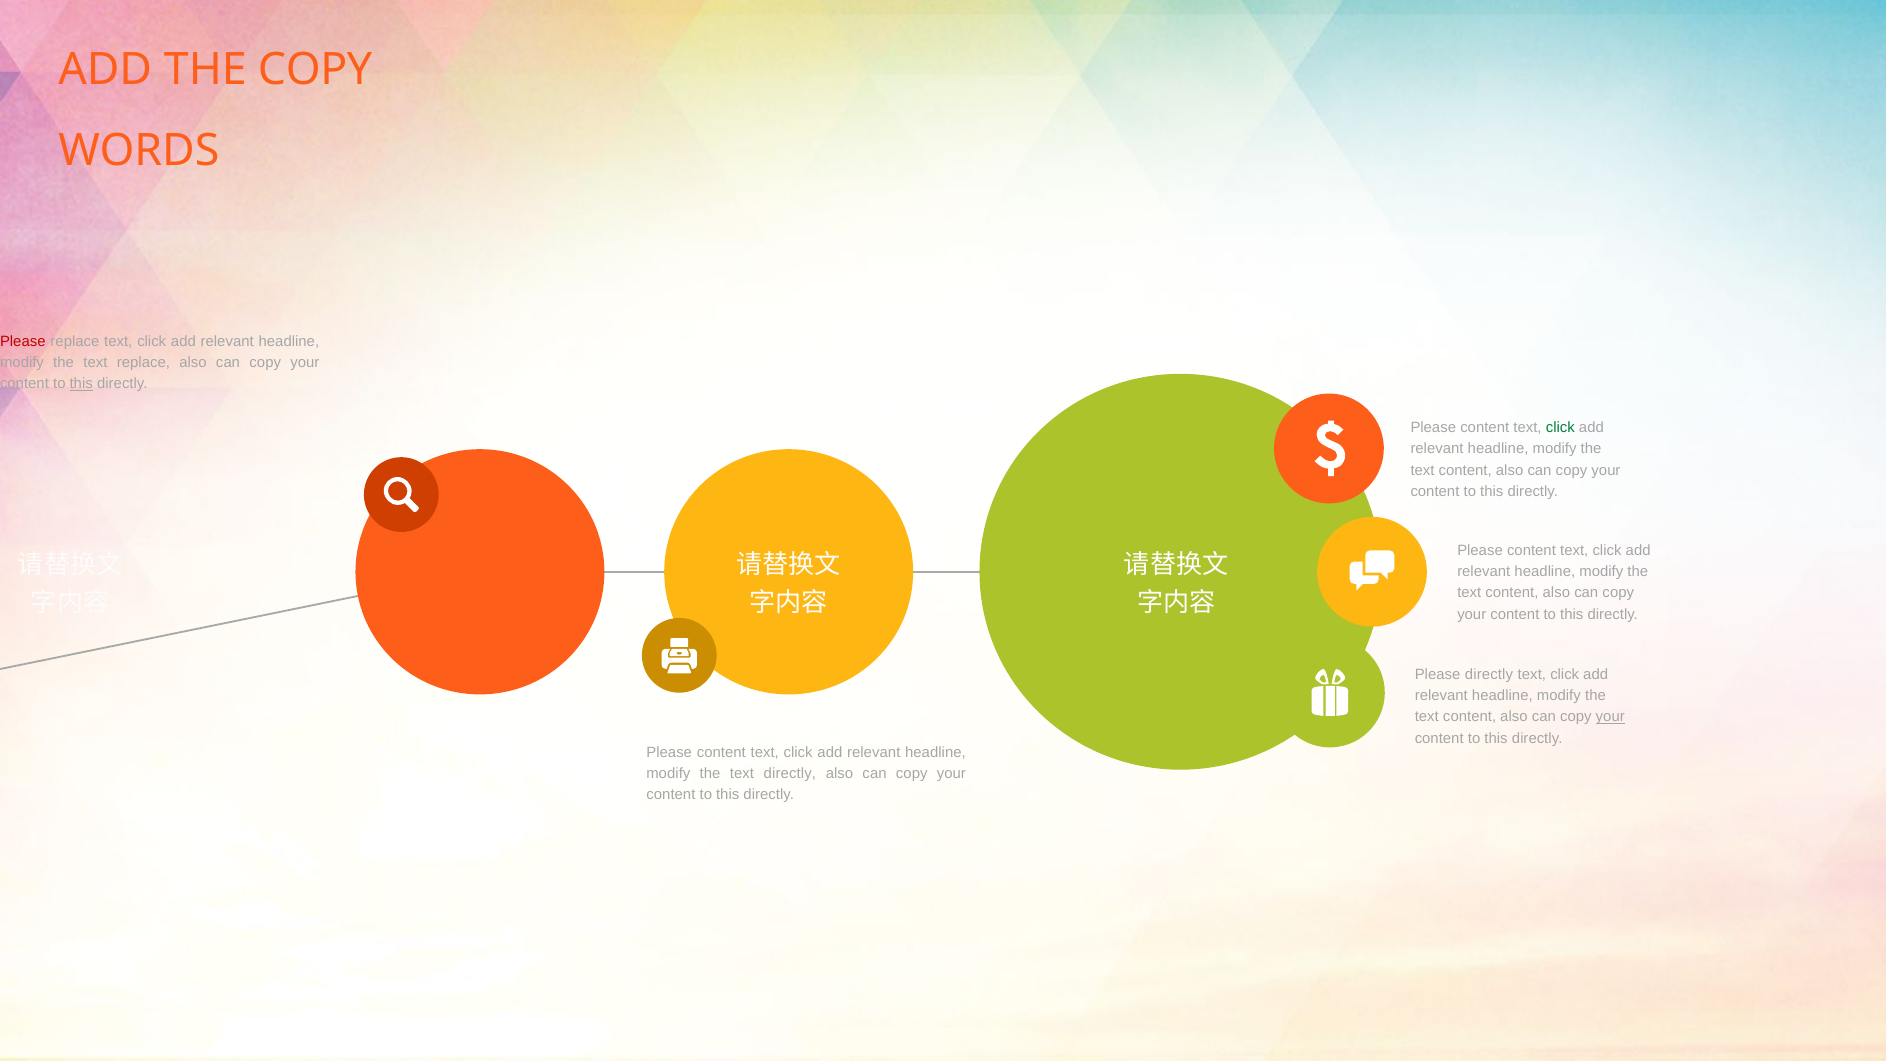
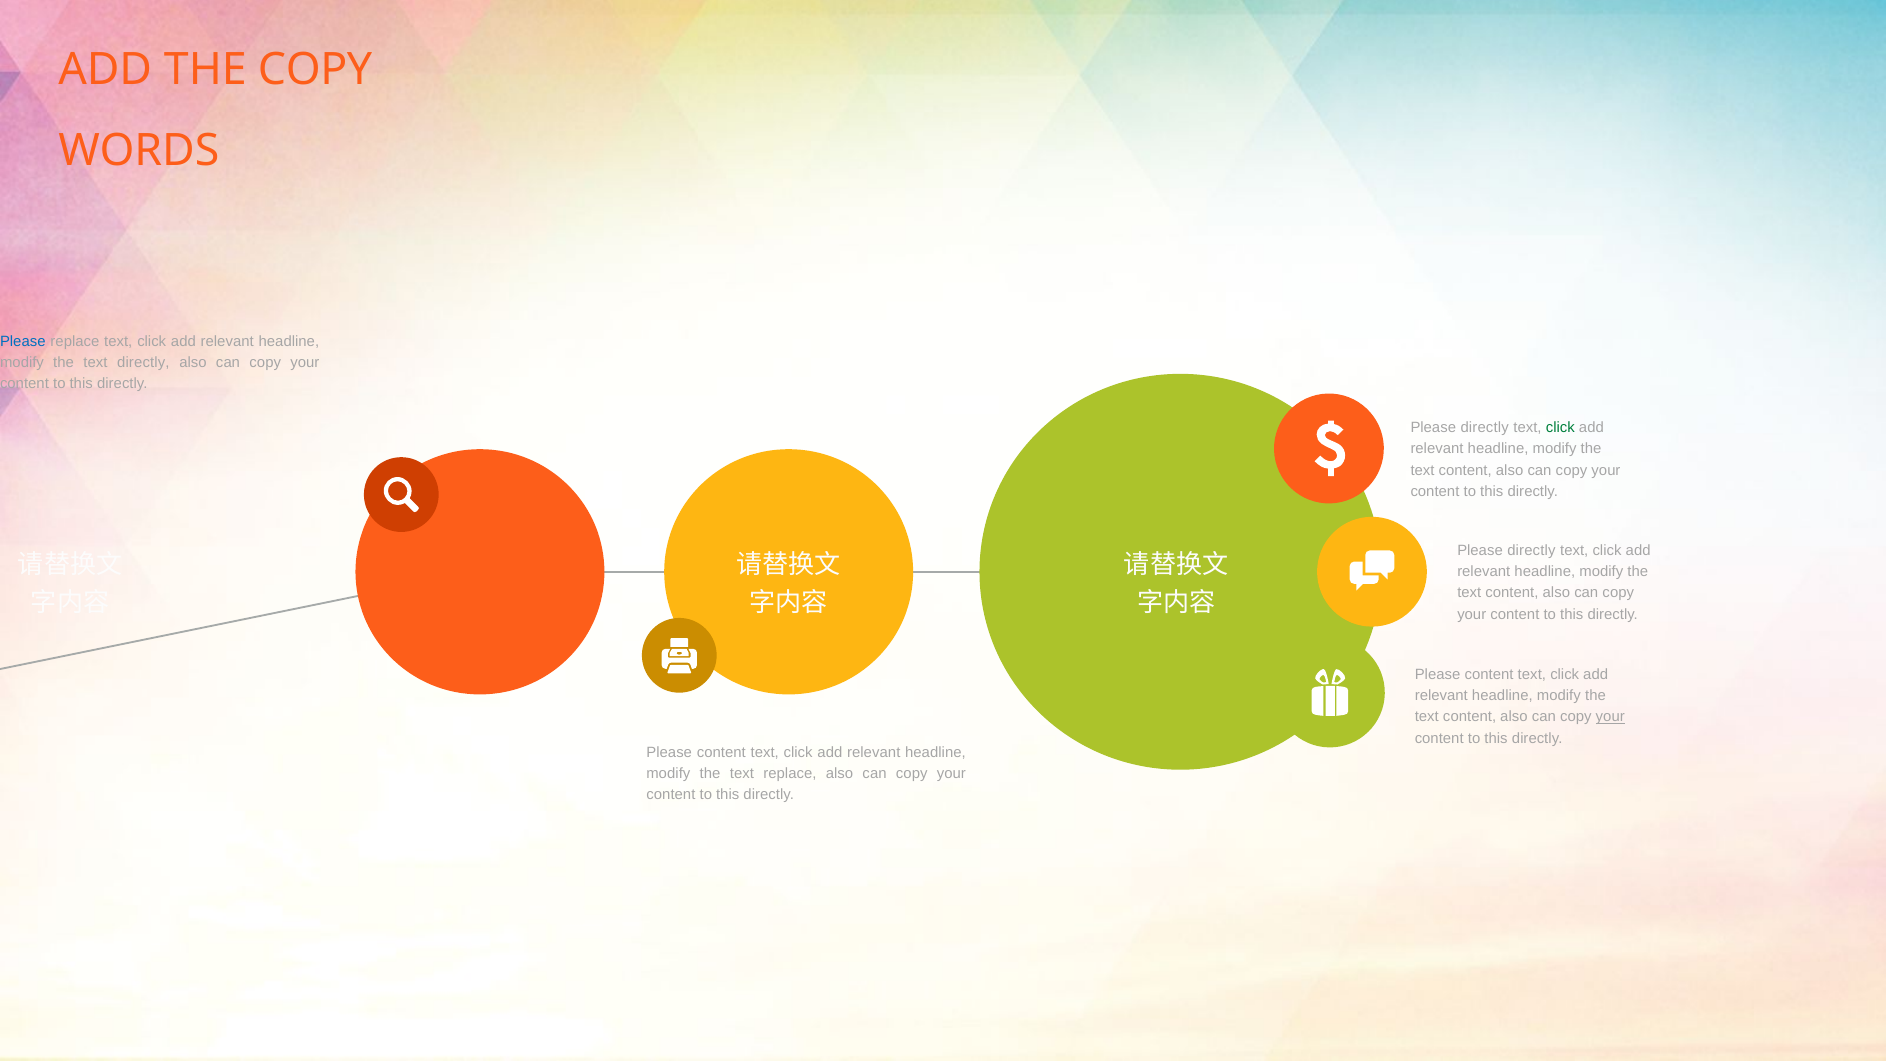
Please at (23, 341) colour: red -> blue
text replace: replace -> directly
this at (81, 384) underline: present -> none
content at (1485, 427): content -> directly
content at (1531, 550): content -> directly
directly at (1489, 674): directly -> content
text directly: directly -> replace
